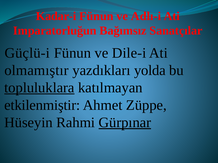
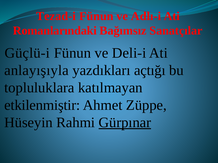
Kadar-i: Kadar-i -> Tezad-i
Imparatorluğun: Imparatorluğun -> Romanlarındaki
Dile-i: Dile-i -> Deli-i
olmamıştır: olmamıştır -> anlayışıyla
yolda: yolda -> açtığı
topluluklara underline: present -> none
